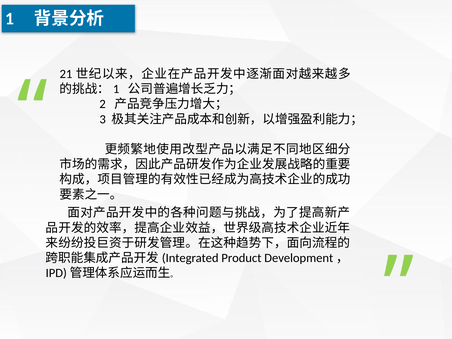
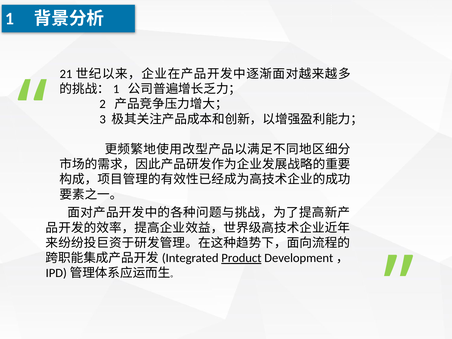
Product underline: none -> present
